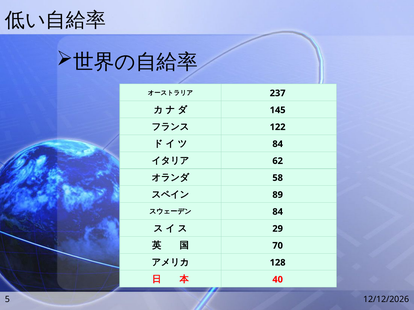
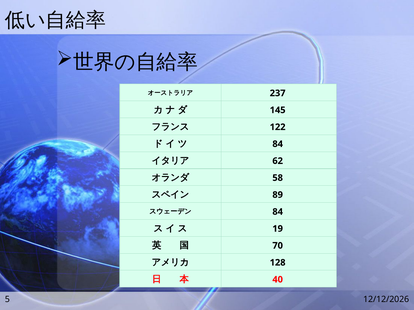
29: 29 -> 19
